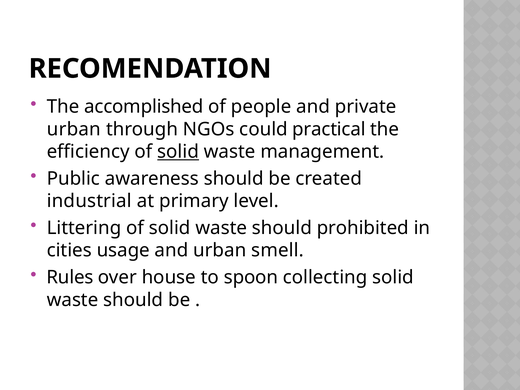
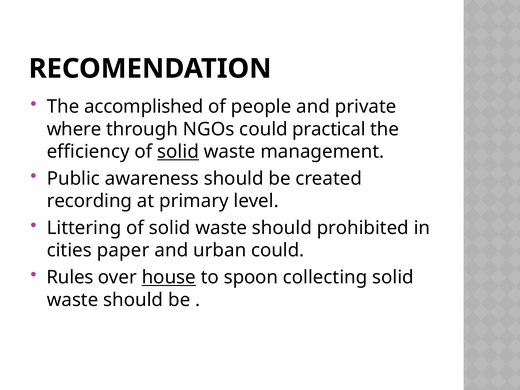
urban at (74, 129): urban -> where
industrial: industrial -> recording
usage: usage -> paper
urban smell: smell -> could
house underline: none -> present
